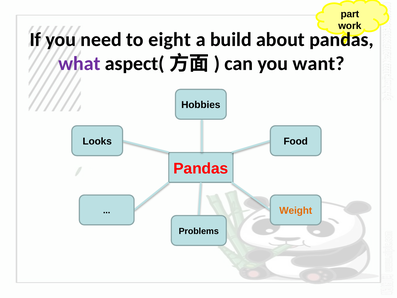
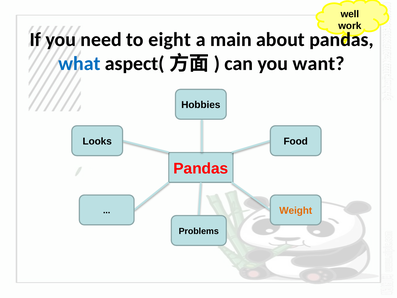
part: part -> well
build: build -> main
what colour: purple -> blue
